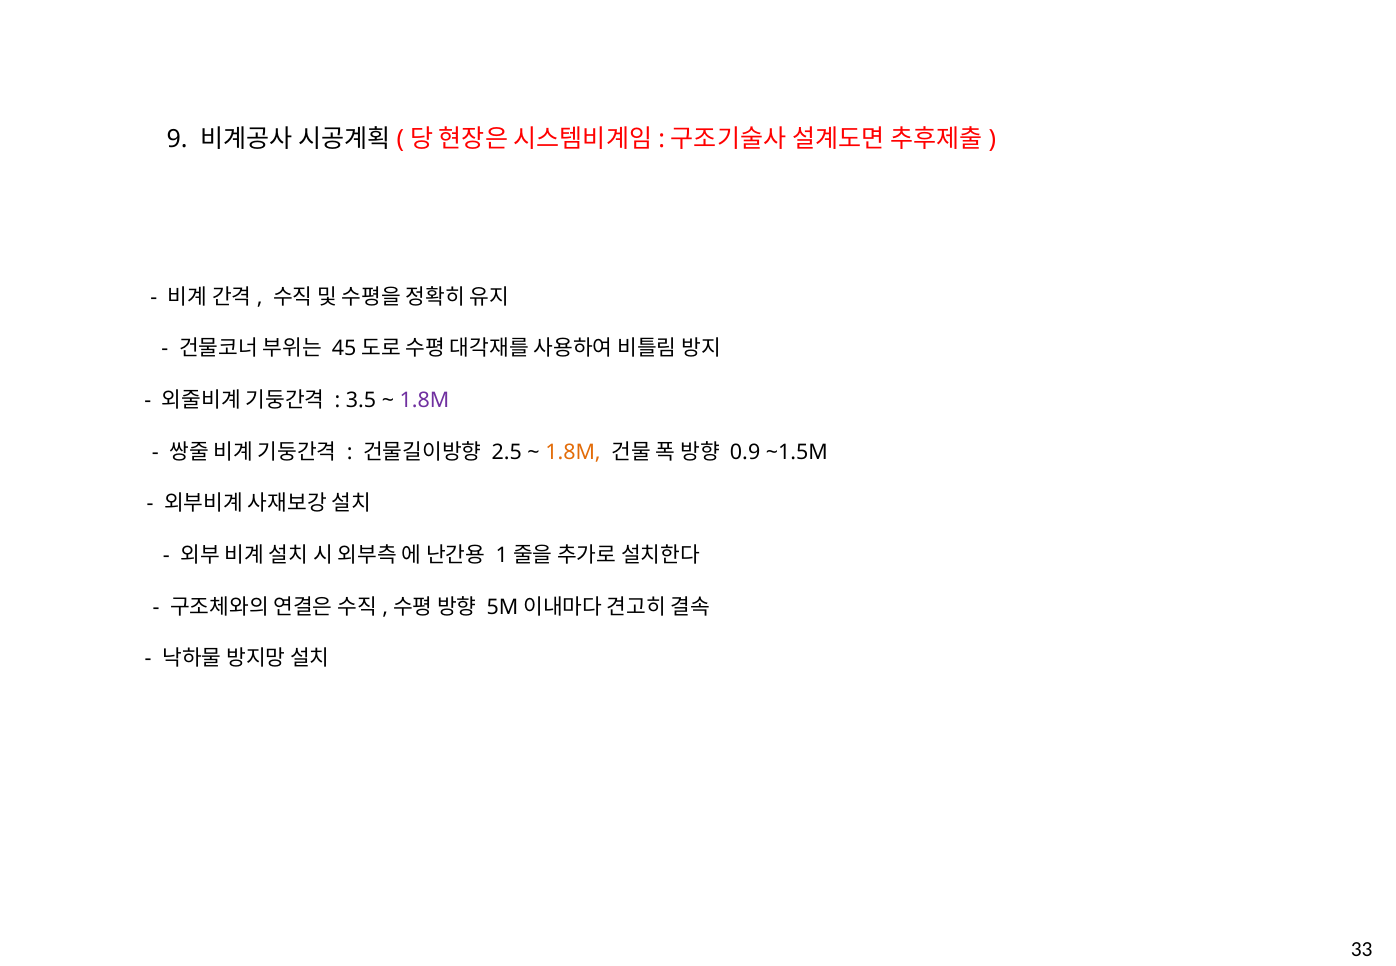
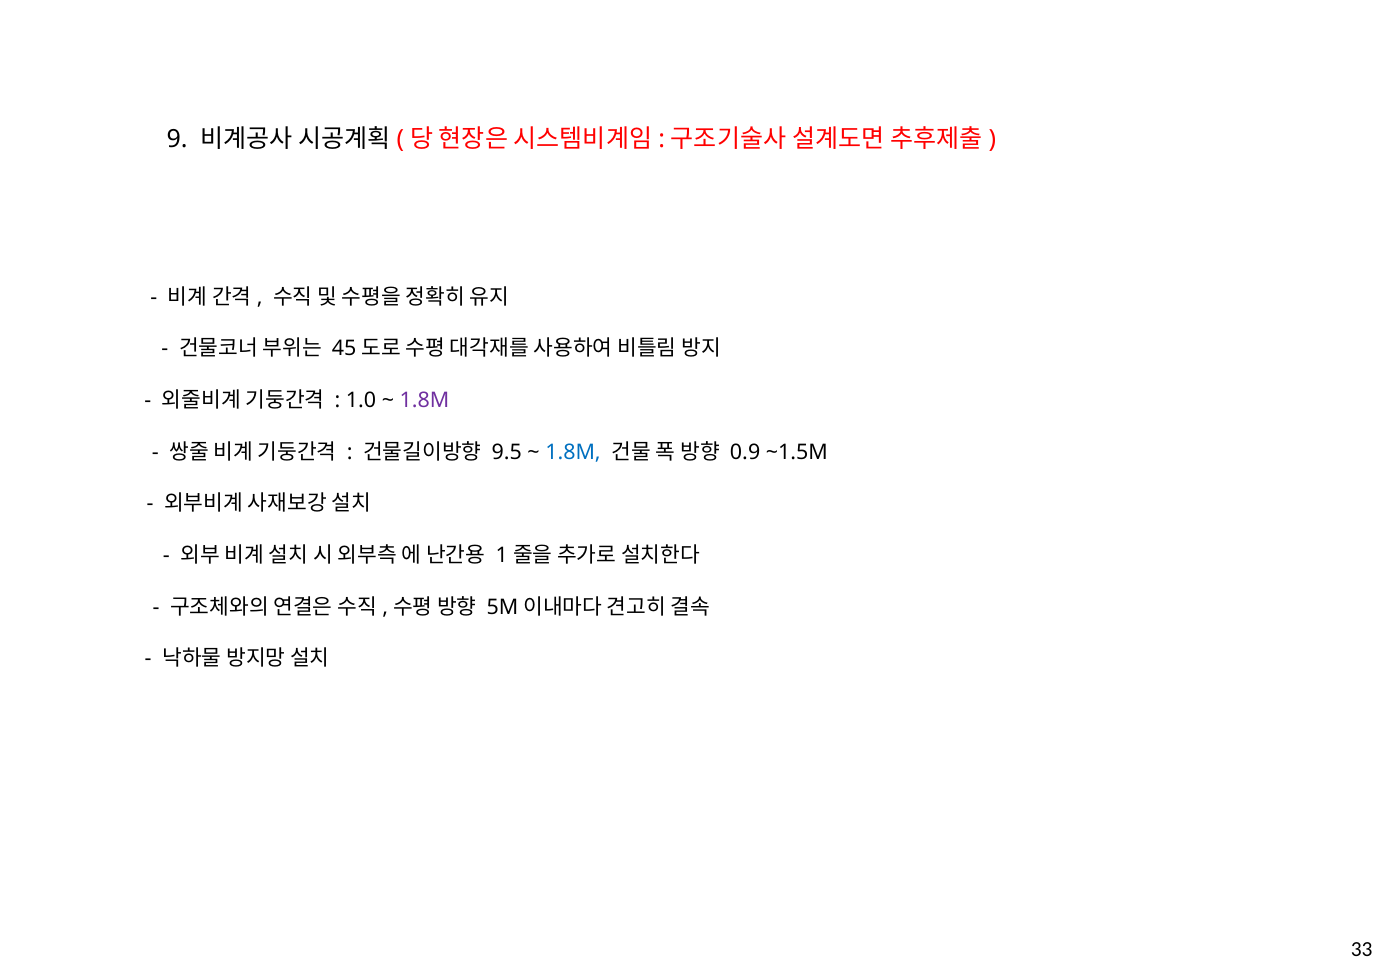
3.5: 3.5 -> 1.0
2.5: 2.5 -> 9.5
1.8M at (573, 453) colour: orange -> blue
